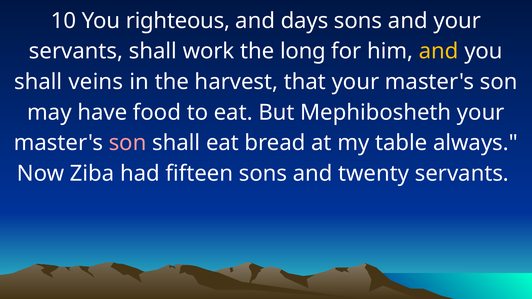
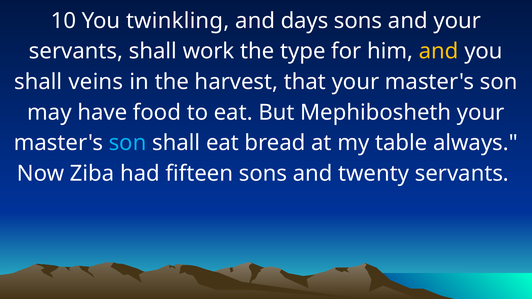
righteous: righteous -> twinkling
long: long -> type
son at (128, 143) colour: pink -> light blue
